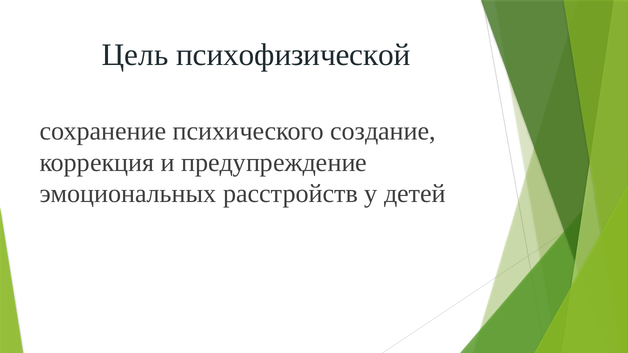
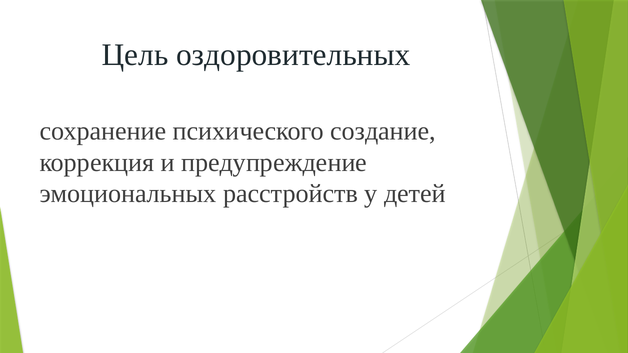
психофизической: психофизической -> оздоровительных
